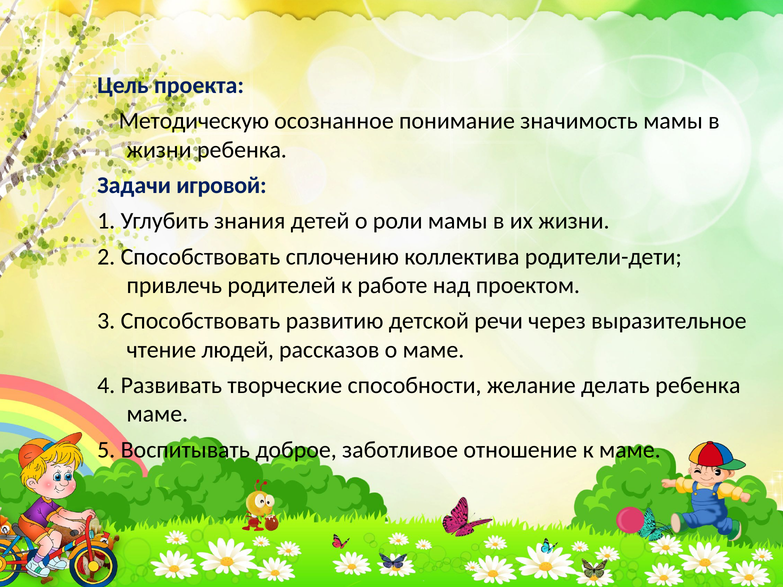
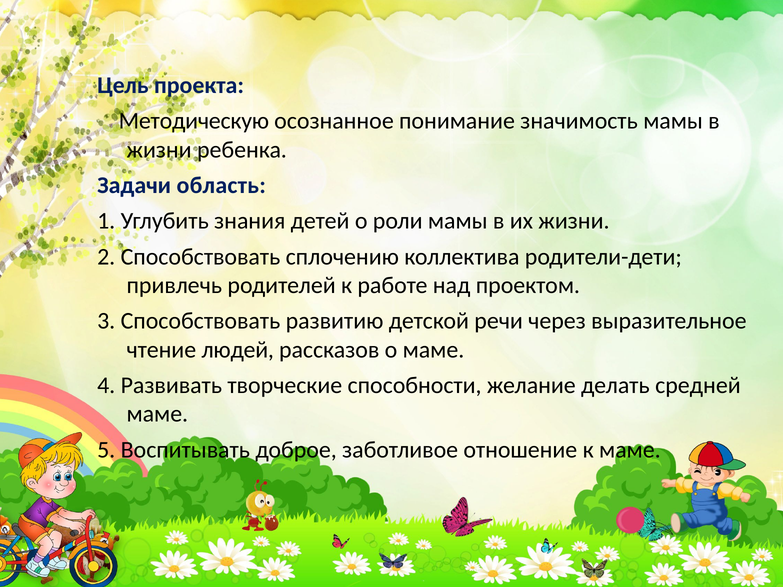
игровой: игровой -> область
делать ребенка: ребенка -> средней
